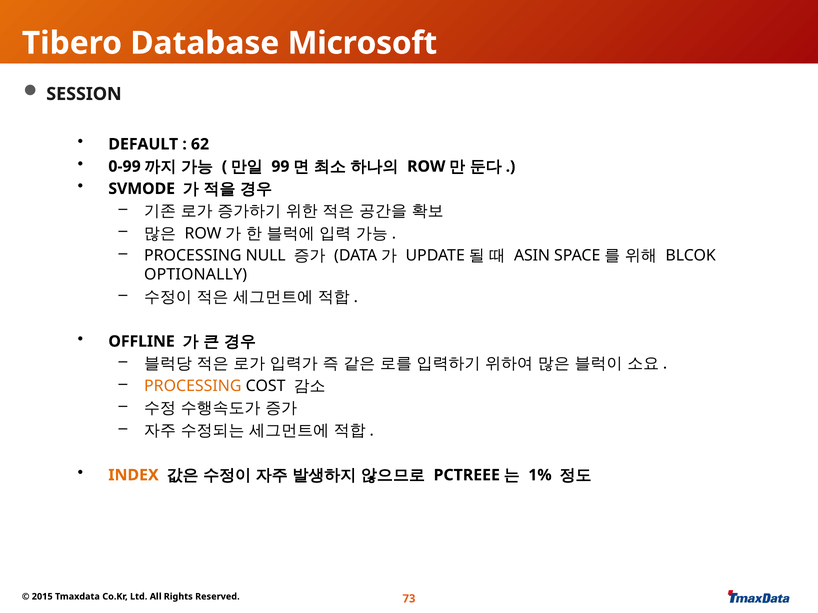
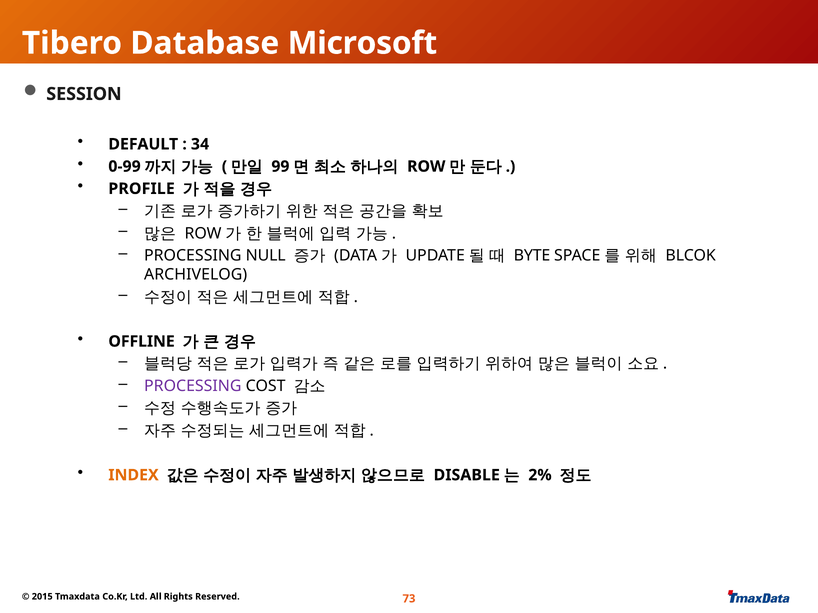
62: 62 -> 34
SVMODE: SVMODE -> PROFILE
ASIN: ASIN -> BYTE
OPTIONALLY: OPTIONALLY -> ARCHIVELOG
PROCESSING at (193, 386) colour: orange -> purple
PCTREEE: PCTREEE -> DISABLE
1%: 1% -> 2%
